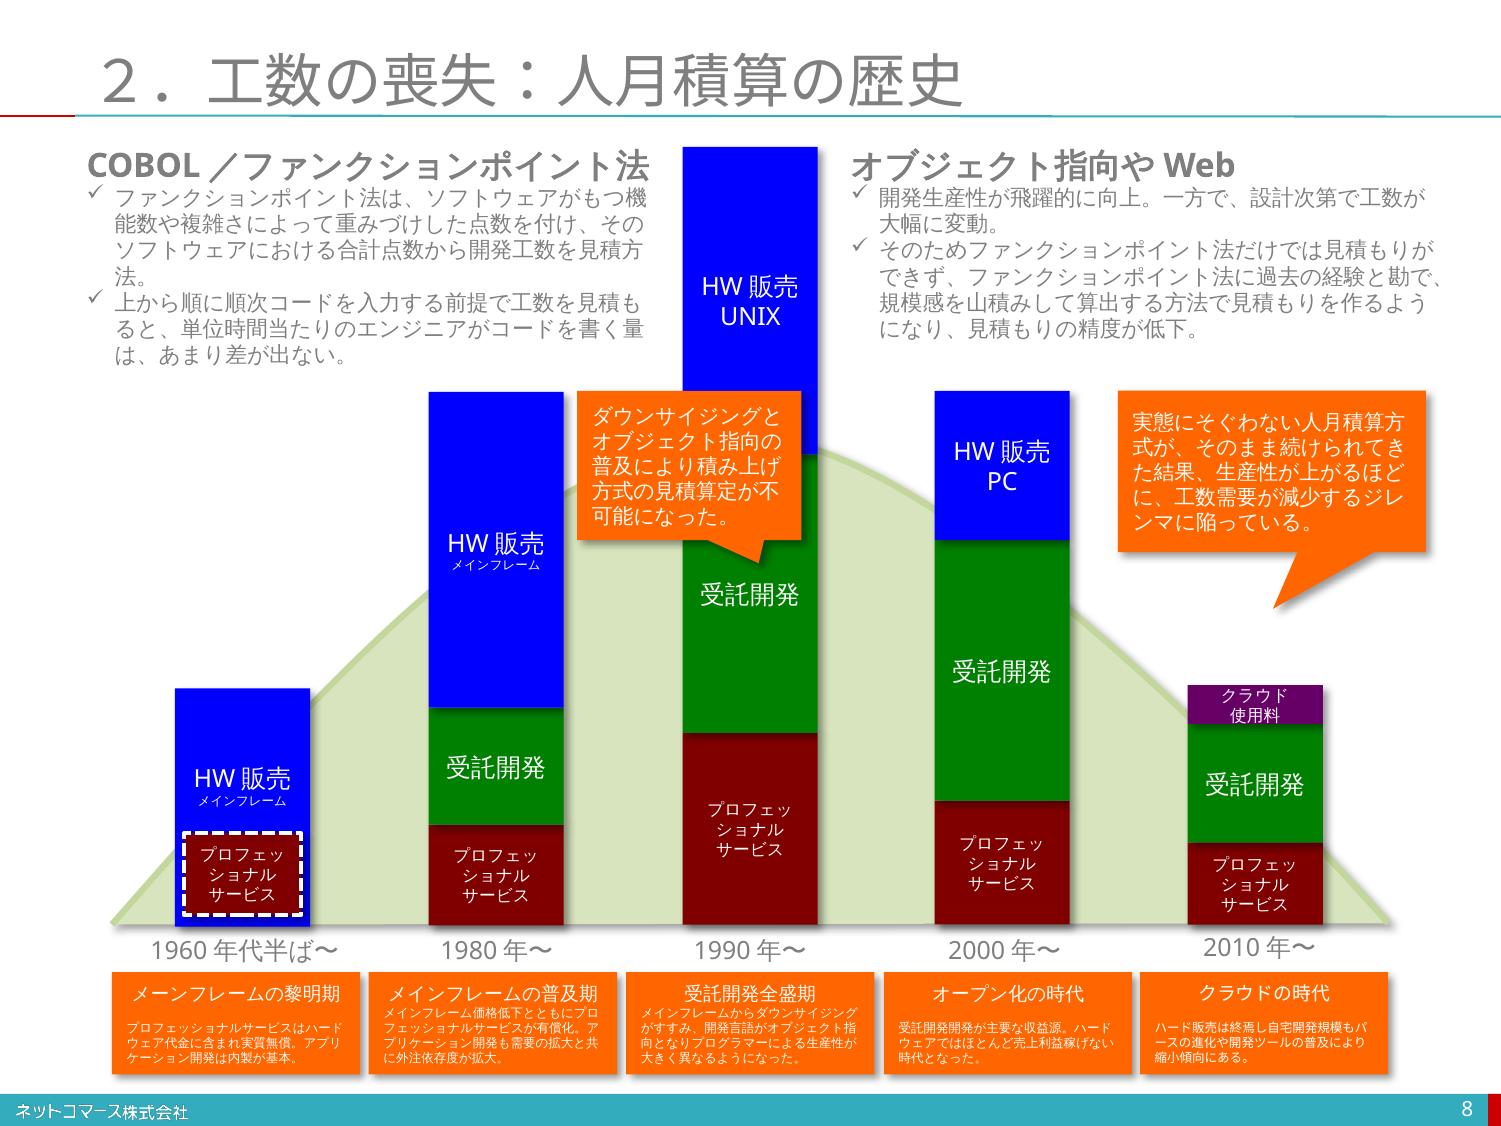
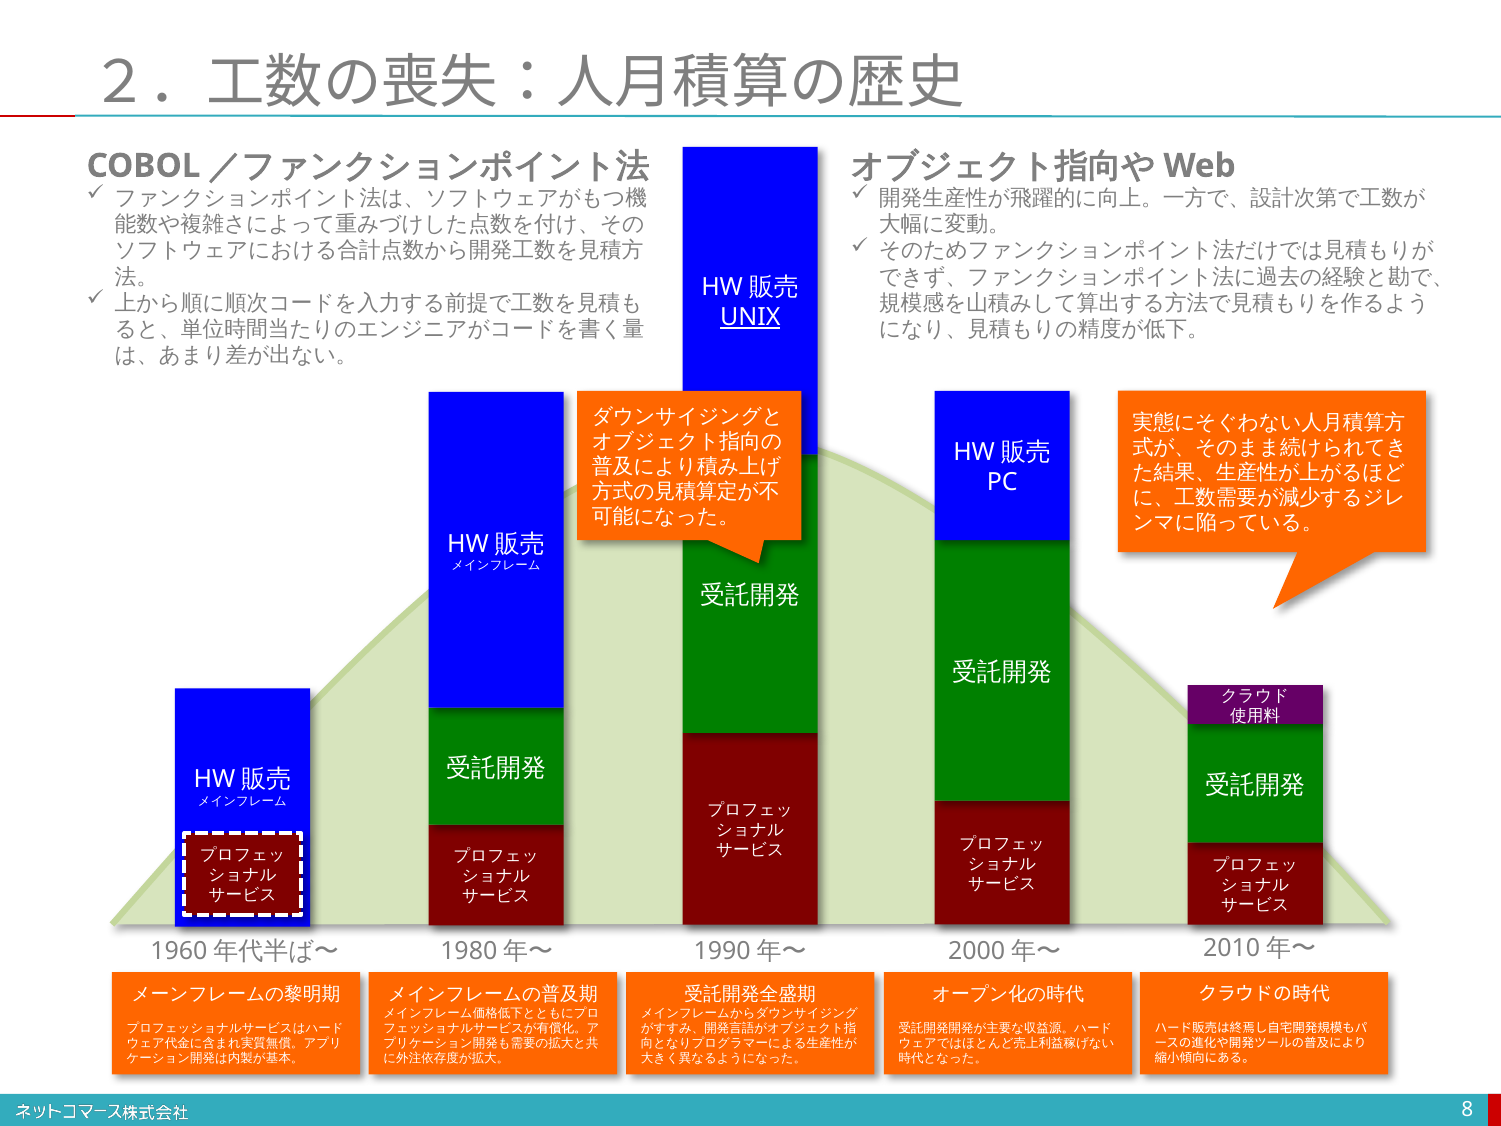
UNIX underline: none -> present
